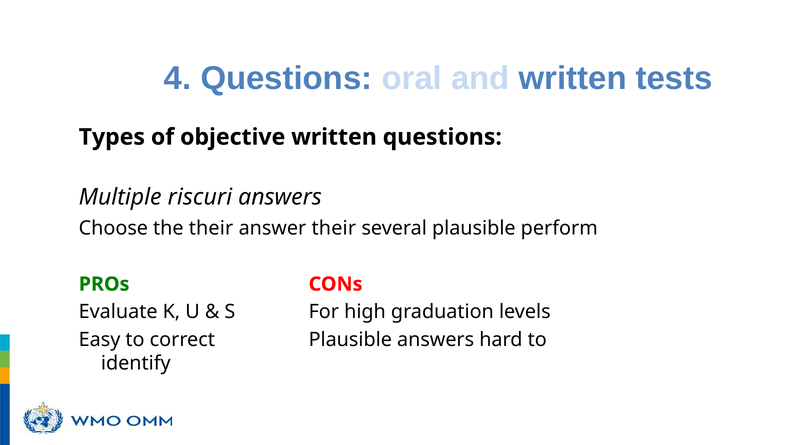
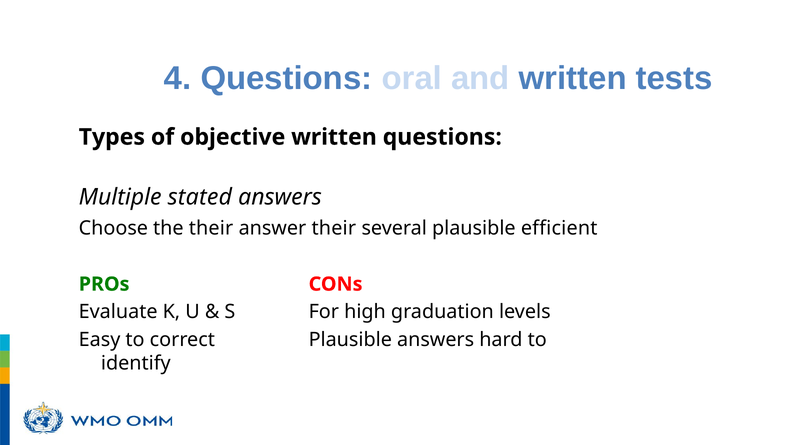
riscuri: riscuri -> stated
perform: perform -> efficient
